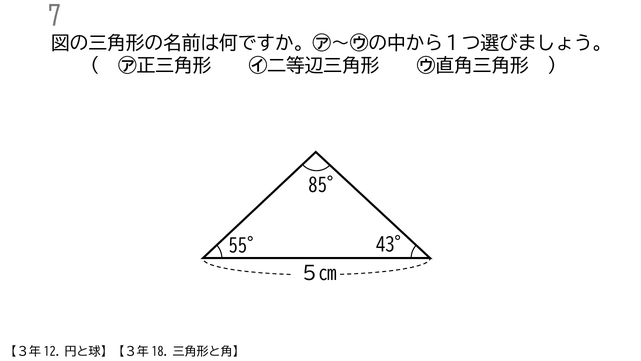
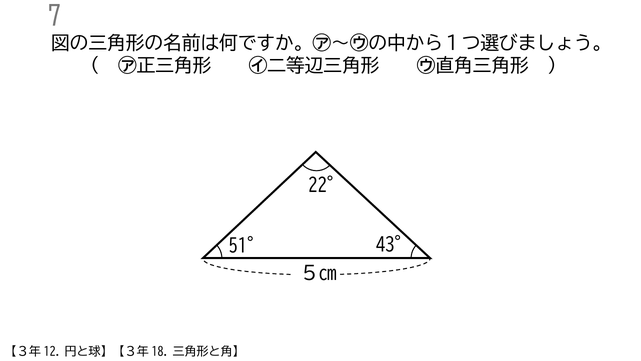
85°: 85° -> 22°
55°: 55° -> 51°
